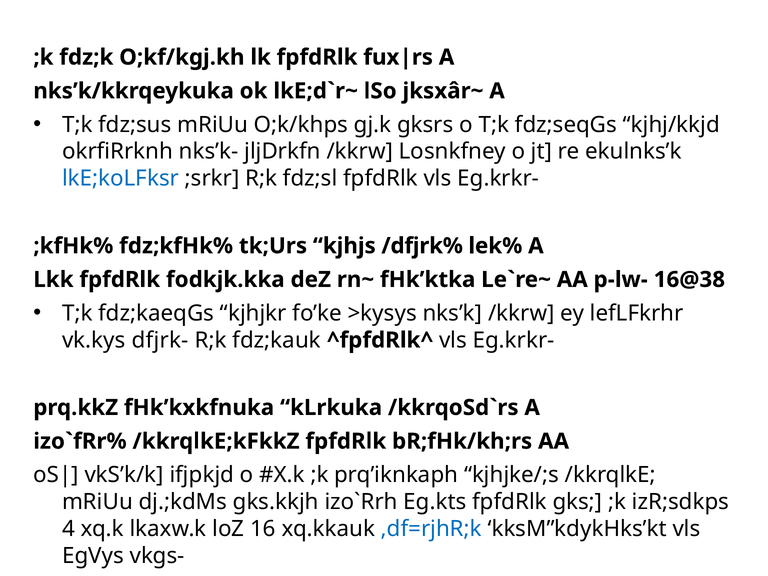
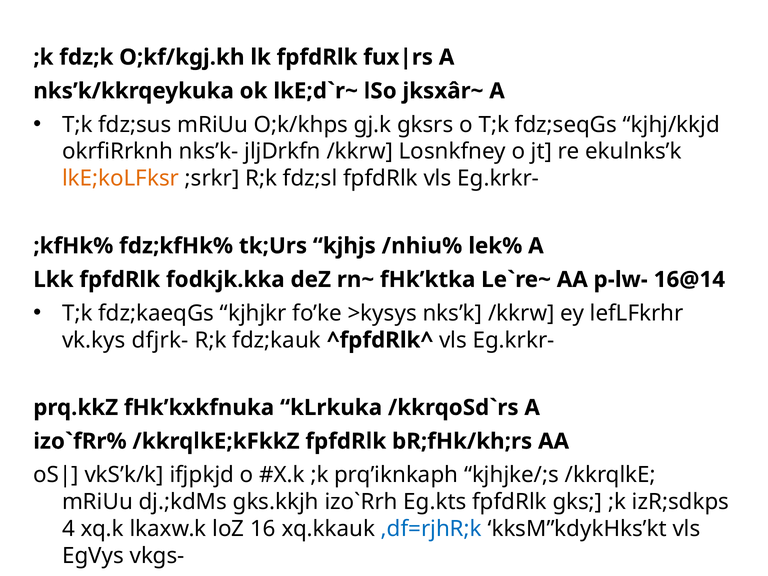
lkE;koLFksr colour: blue -> orange
/dfjrk%: /dfjrk% -> /nhiu%
16@38: 16@38 -> 16@14
